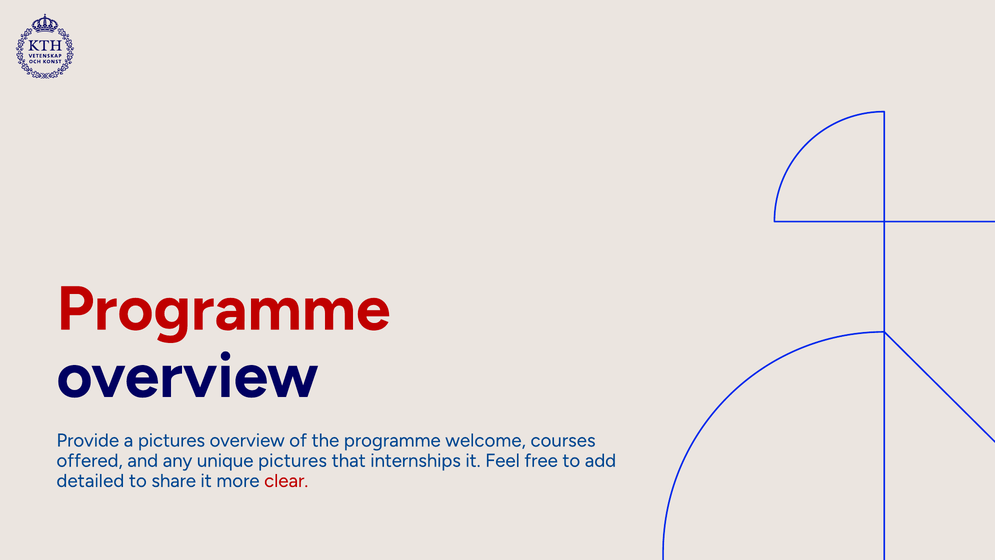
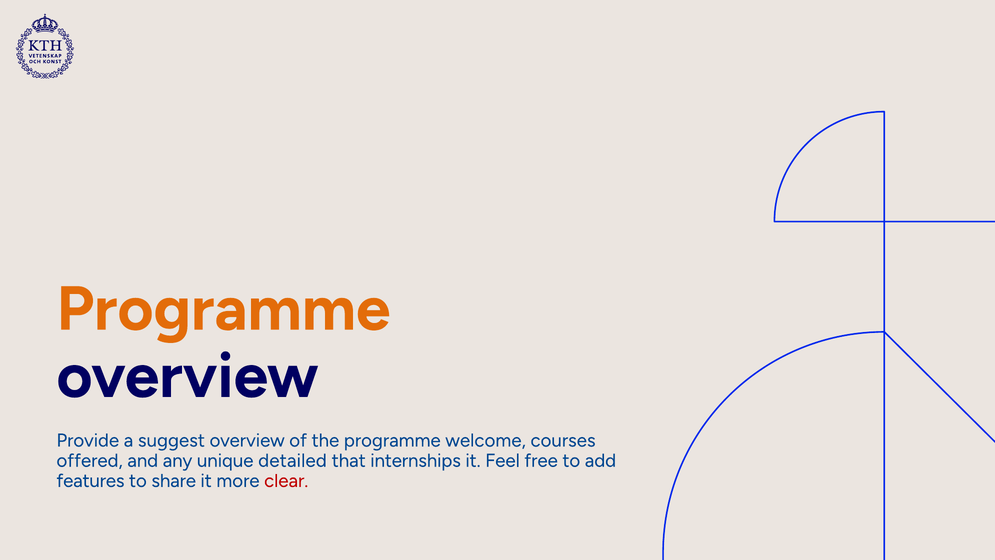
Programme at (223, 309) colour: red -> orange
a pictures: pictures -> suggest
unique pictures: pictures -> detailed
detailed: detailed -> features
